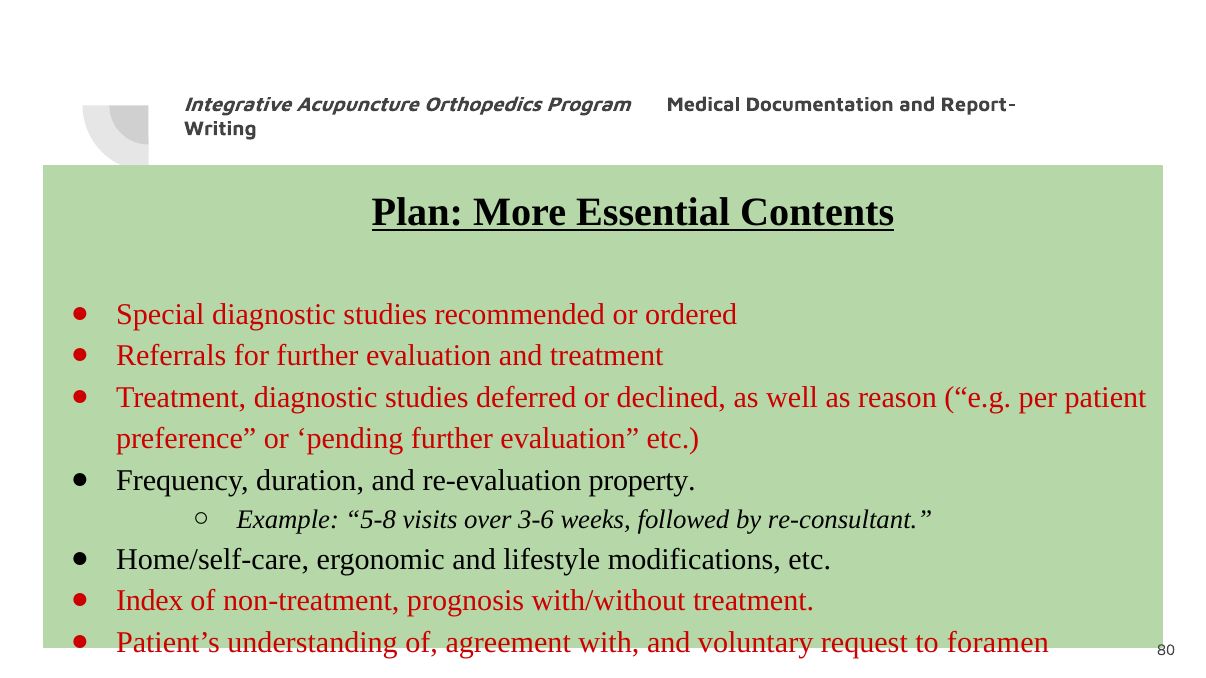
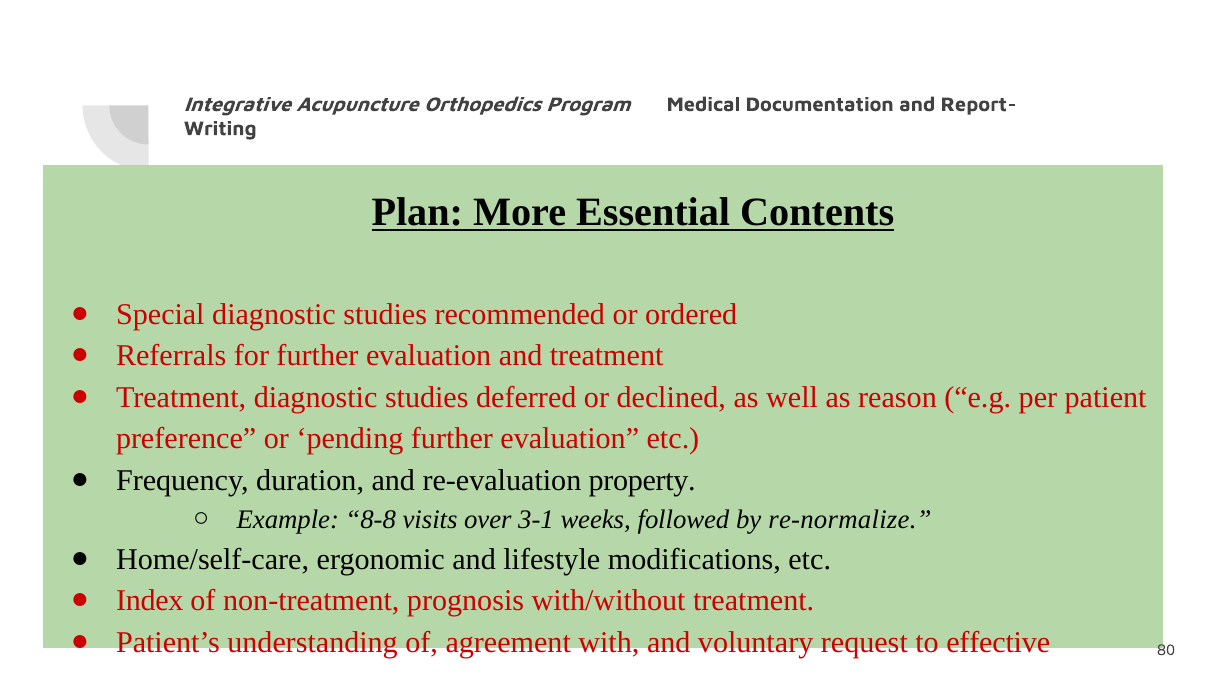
5-8: 5-8 -> 8-8
3-6: 3-6 -> 3-1
re-consultant: re-consultant -> re-normalize
foramen: foramen -> effective
